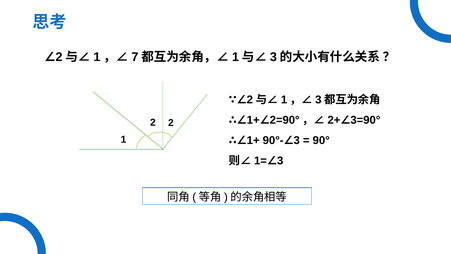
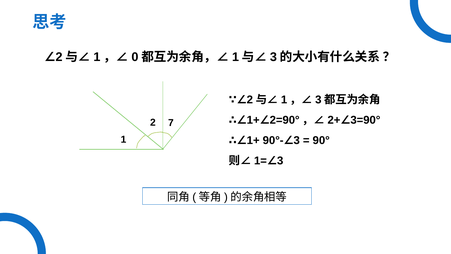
7: 7 -> 0
2 2: 2 -> 7
